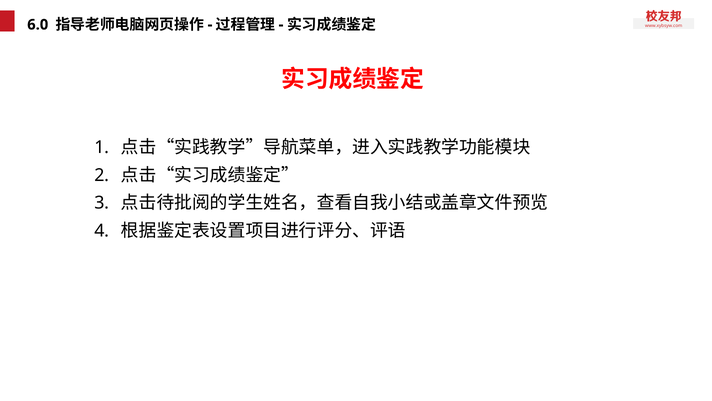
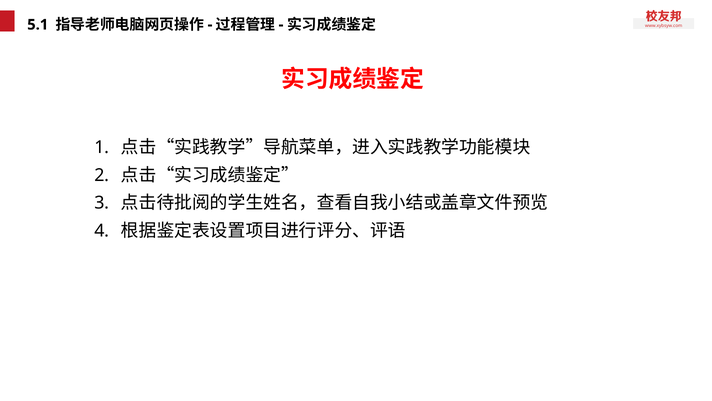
6.0: 6.0 -> 5.1
